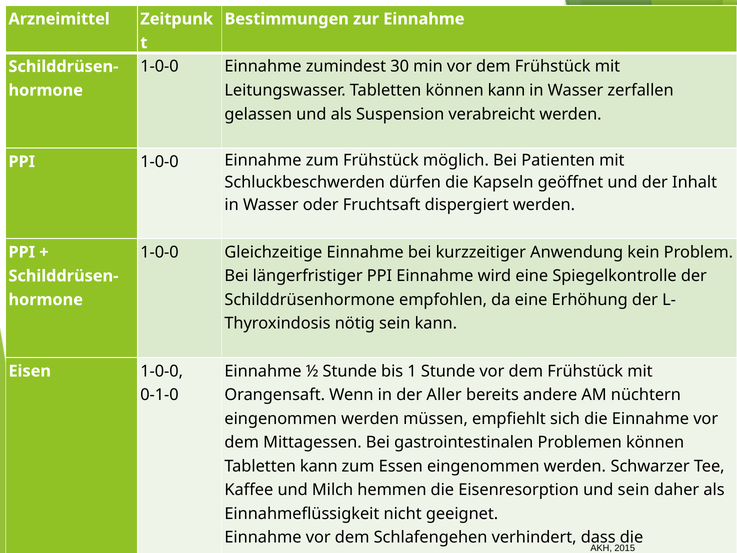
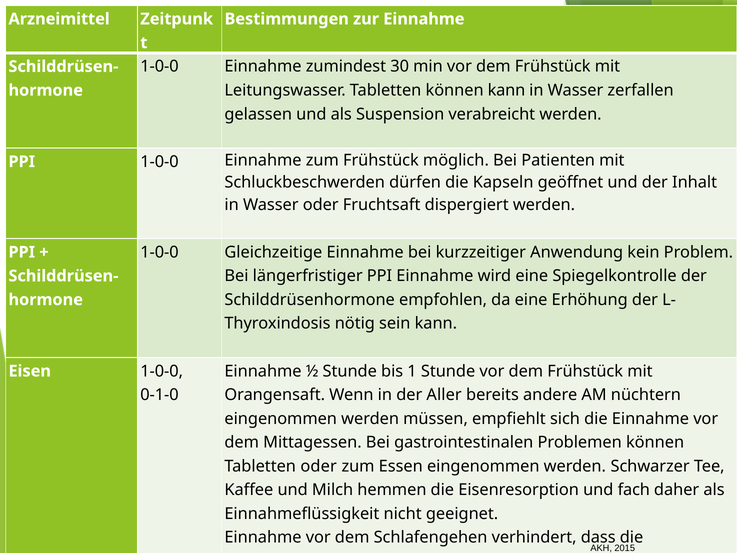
Tabletten kann: kann -> oder
und sein: sein -> fach
